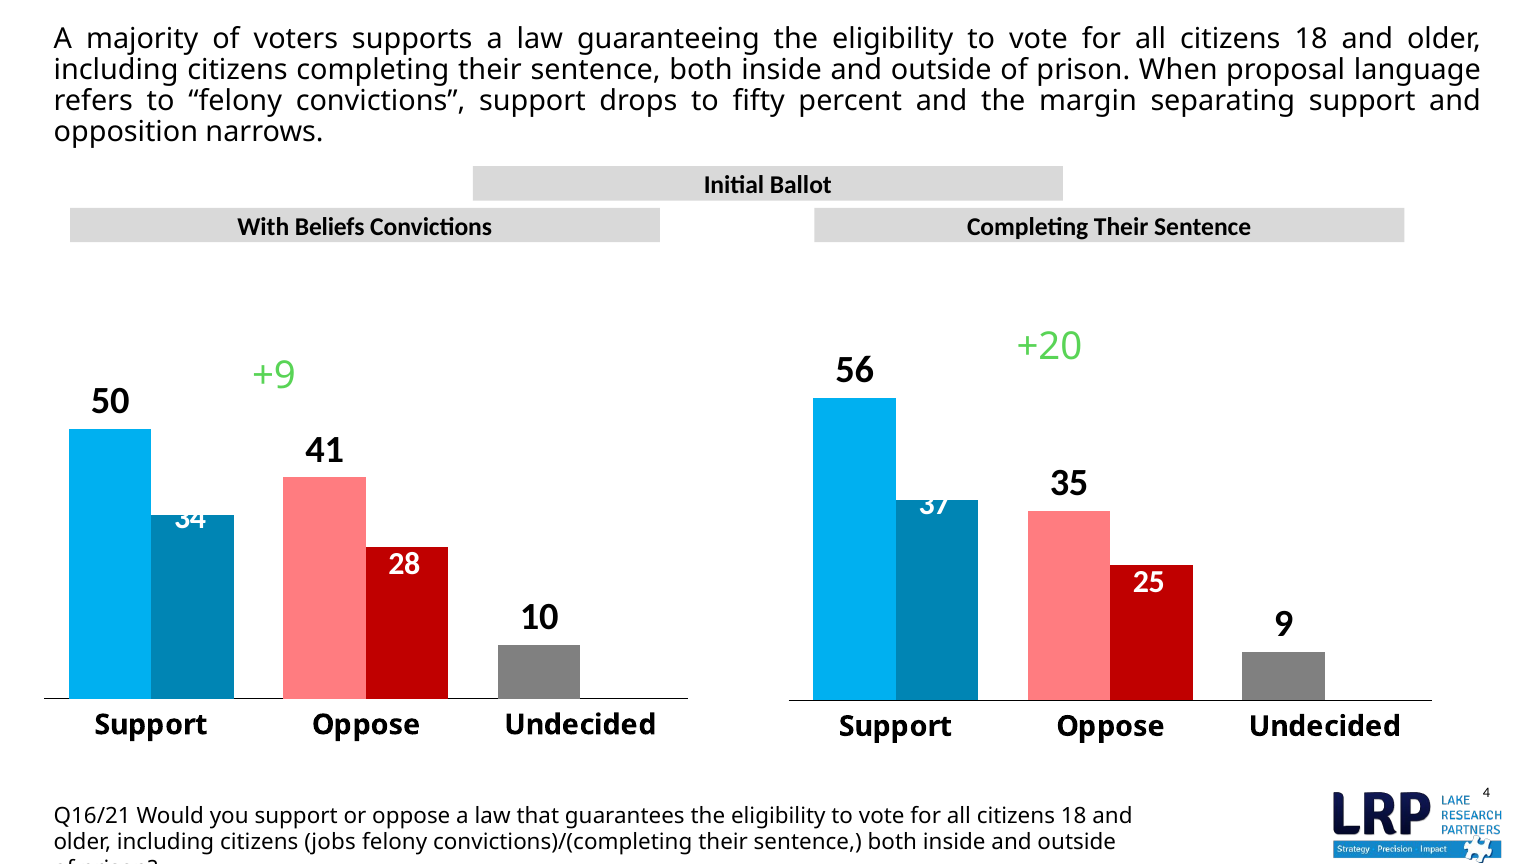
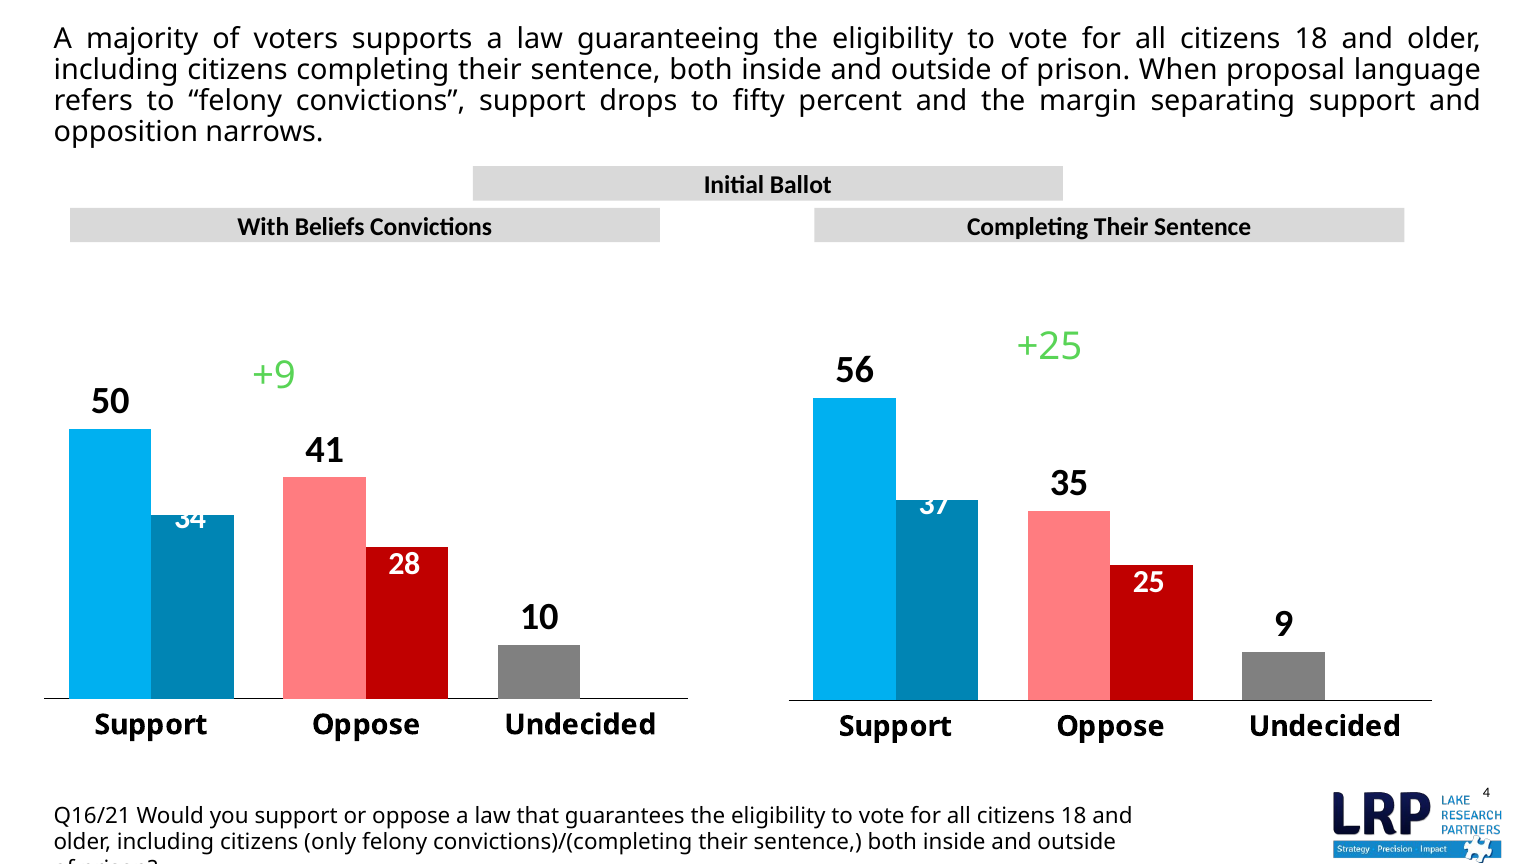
+20: +20 -> +25
jobs: jobs -> only
